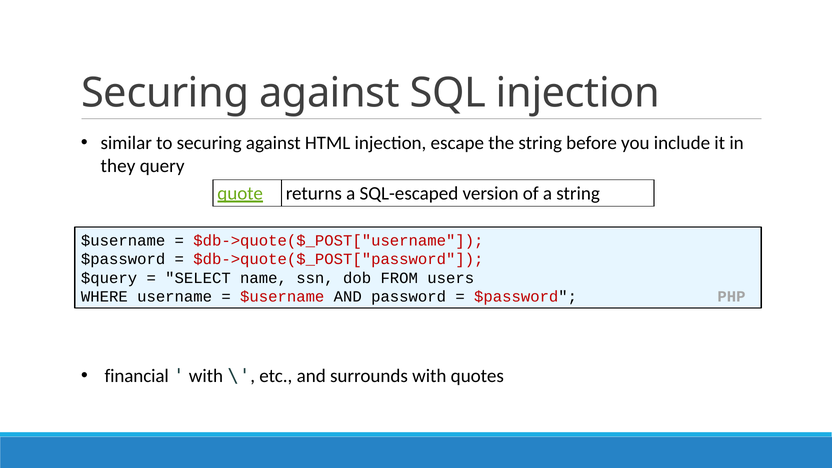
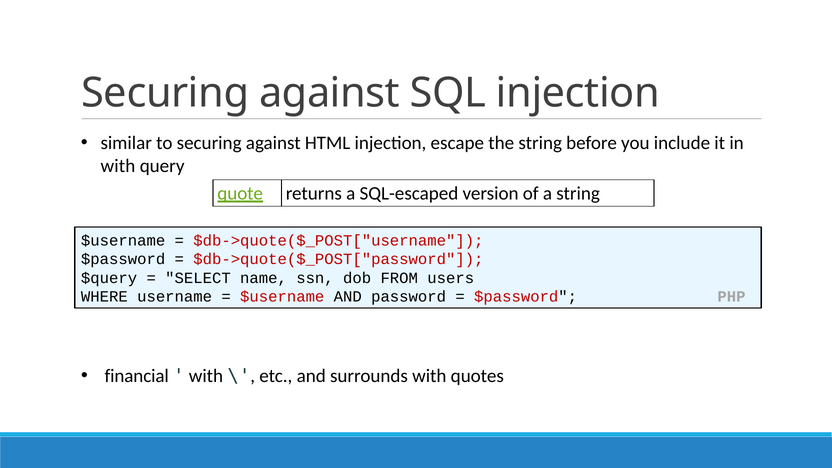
they at (118, 166): they -> with
